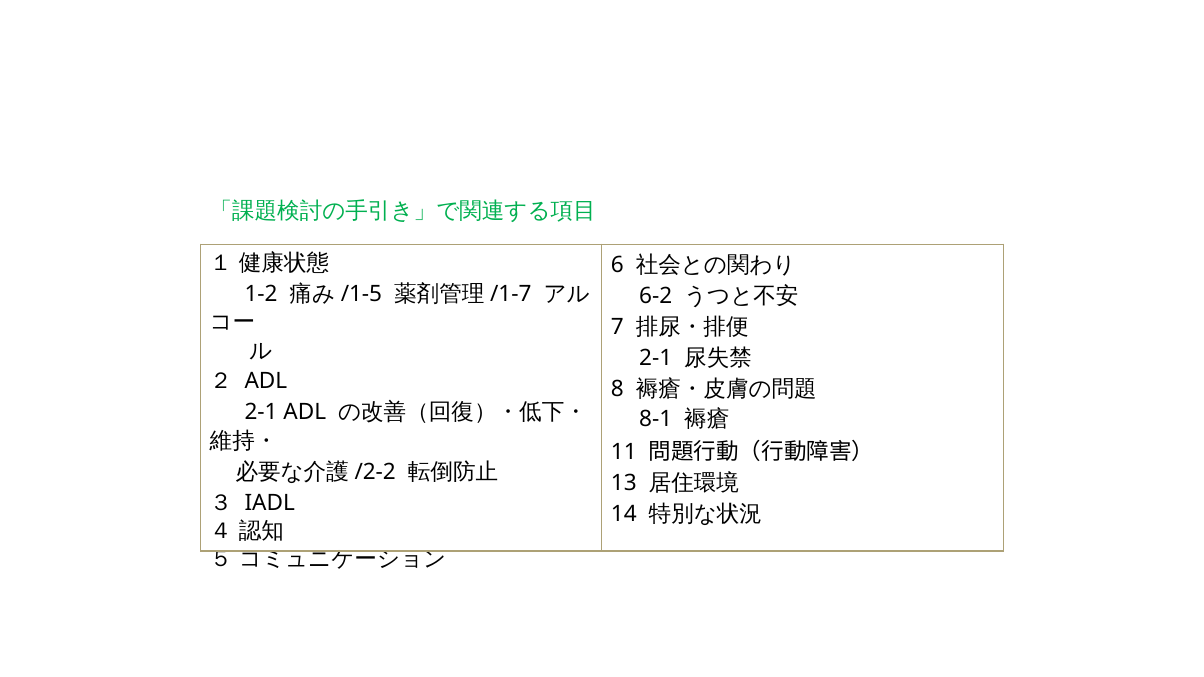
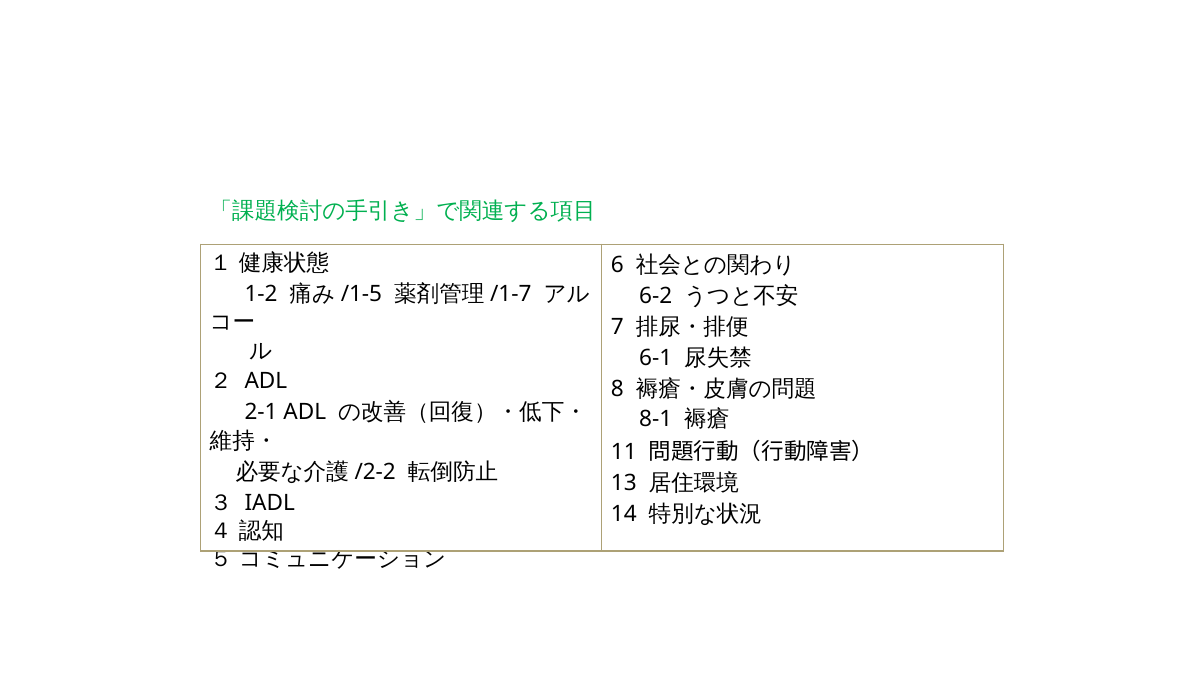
2-1 at (656, 358): 2-1 -> 6-1
